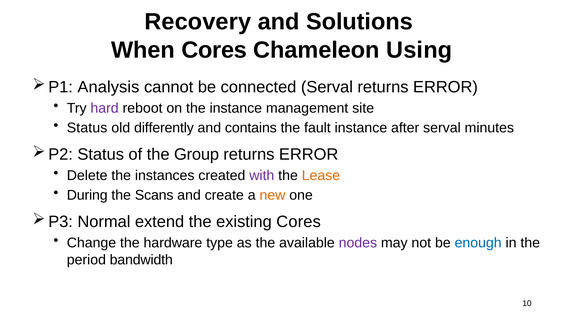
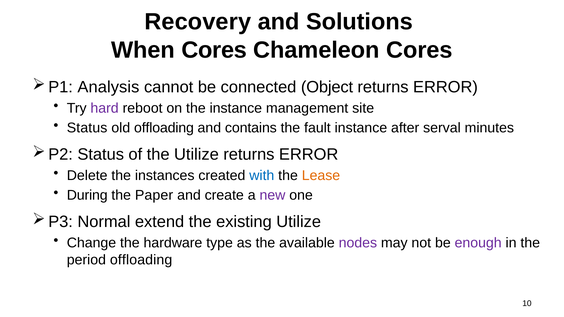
Chameleon Using: Using -> Cores
connected Serval: Serval -> Object
old differently: differently -> offloading
the Group: Group -> Utilize
with colour: purple -> blue
Scans: Scans -> Paper
new colour: orange -> purple
existing Cores: Cores -> Utilize
enough colour: blue -> purple
period bandwidth: bandwidth -> offloading
